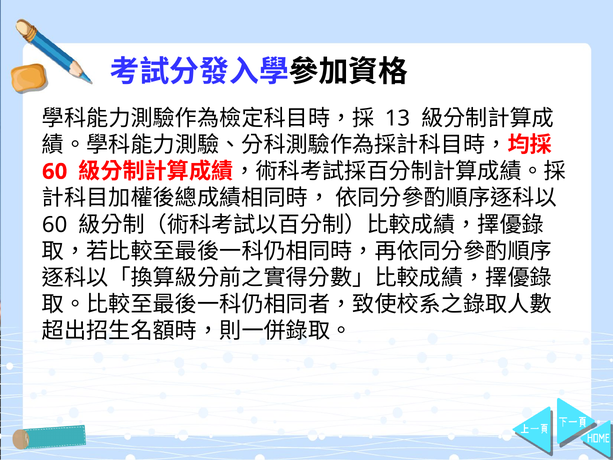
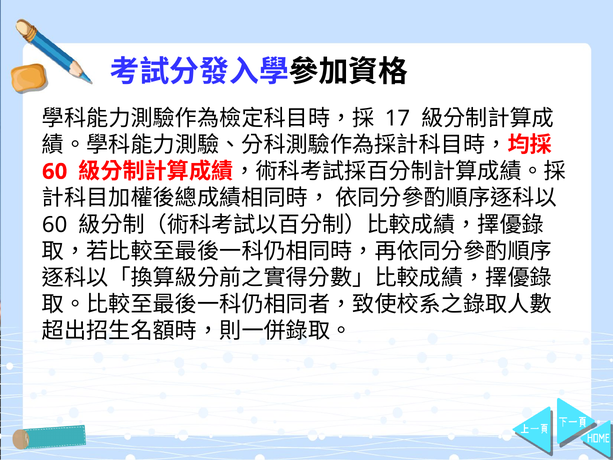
13: 13 -> 17
